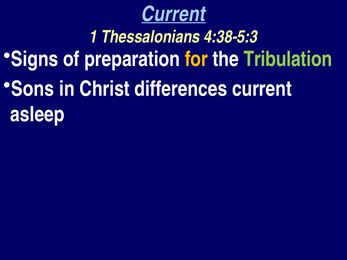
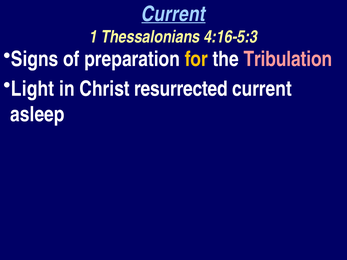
4:38-5:3: 4:38-5:3 -> 4:16-5:3
Tribulation colour: light green -> pink
Sons: Sons -> Light
differences: differences -> resurrected
